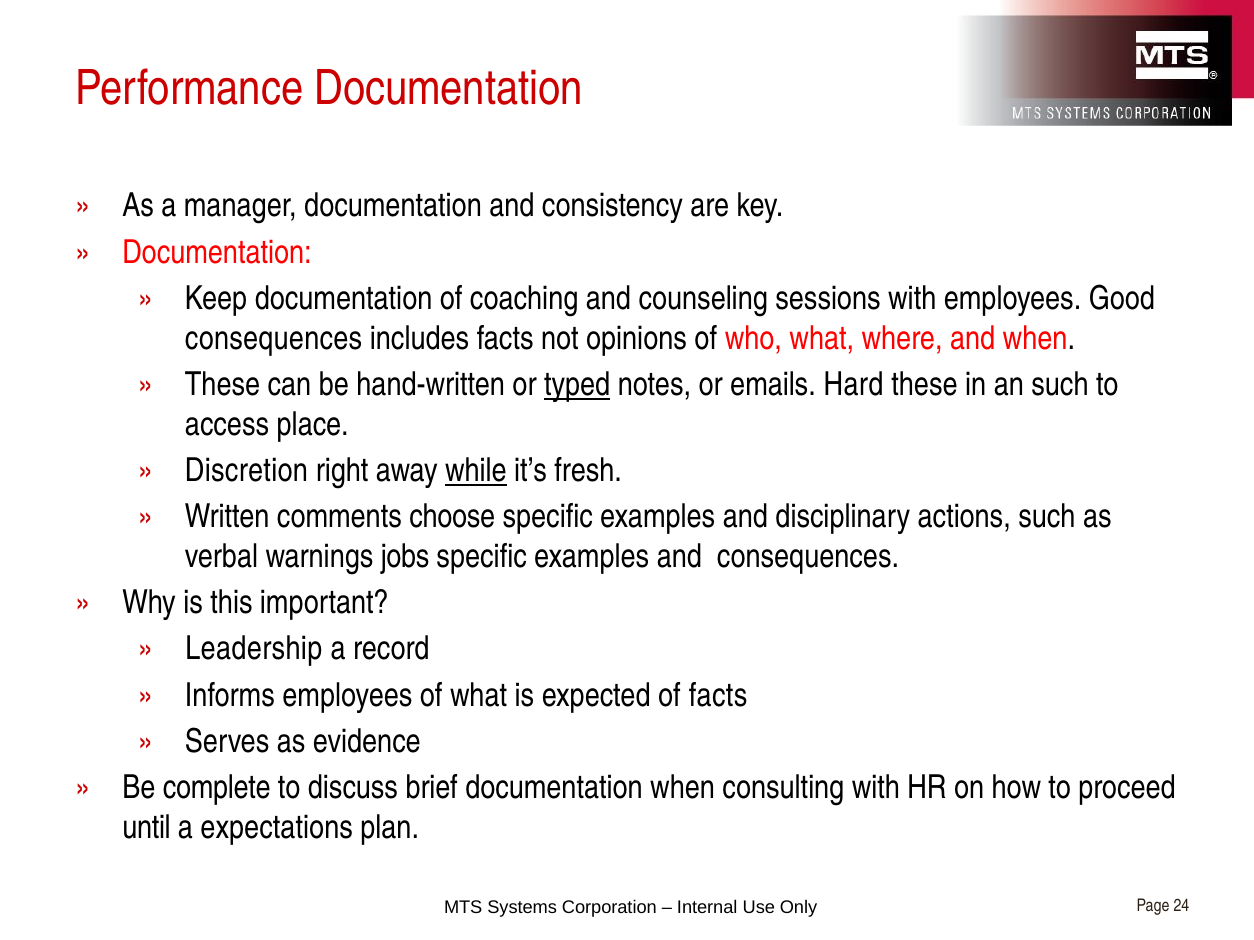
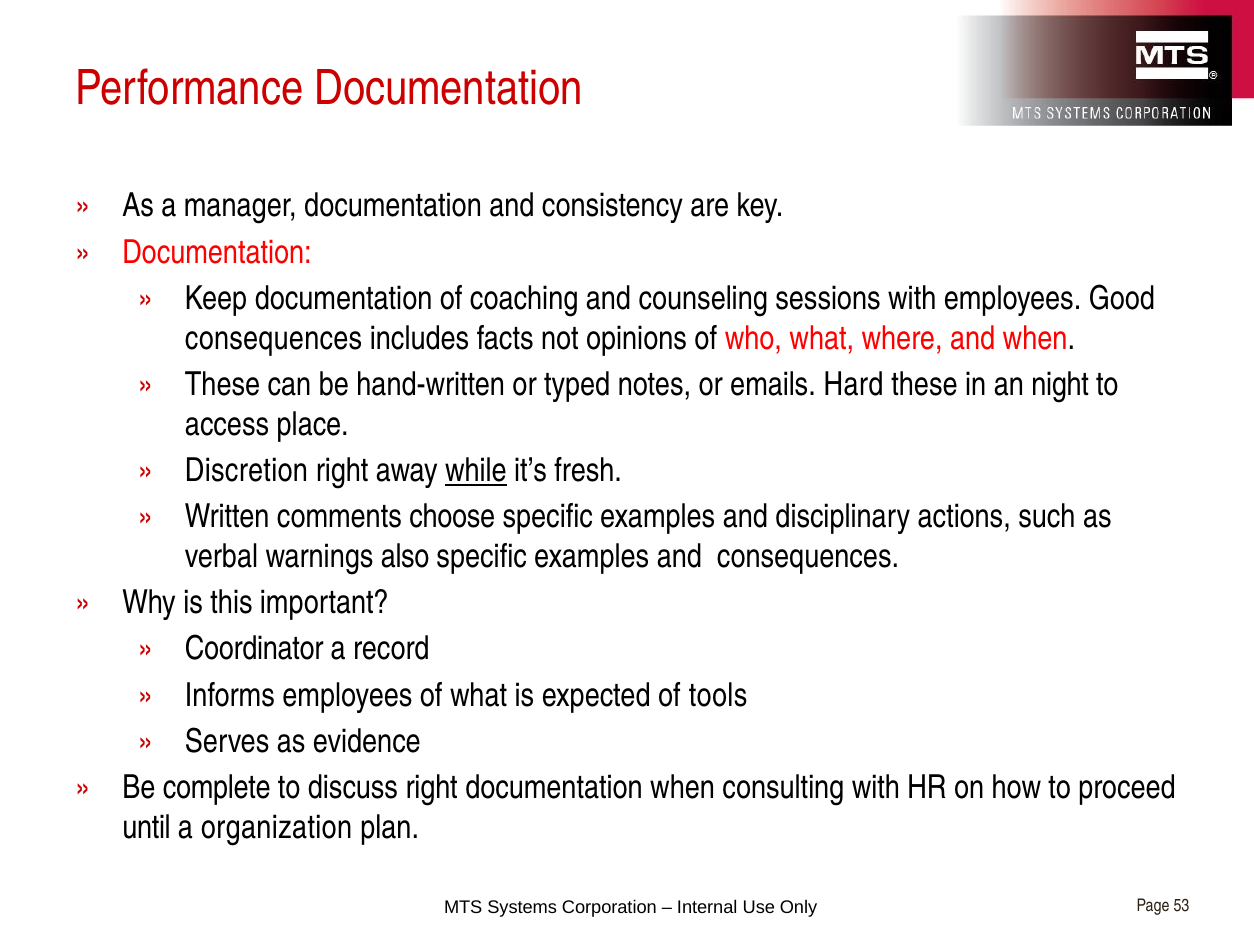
typed underline: present -> none
an such: such -> night
jobs: jobs -> also
Leadership: Leadership -> Coordinator
of facts: facts -> tools
discuss brief: brief -> right
expectations: expectations -> organization
24: 24 -> 53
